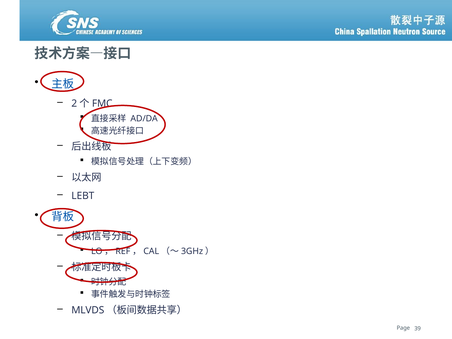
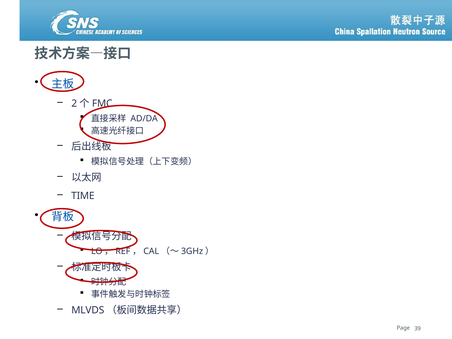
LEBT: LEBT -> TIME
